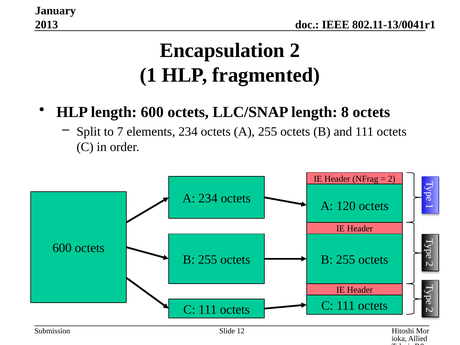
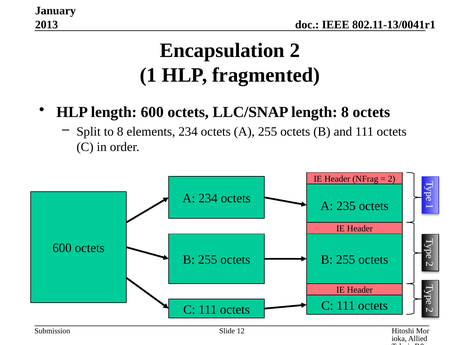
to 7: 7 -> 8
120: 120 -> 235
